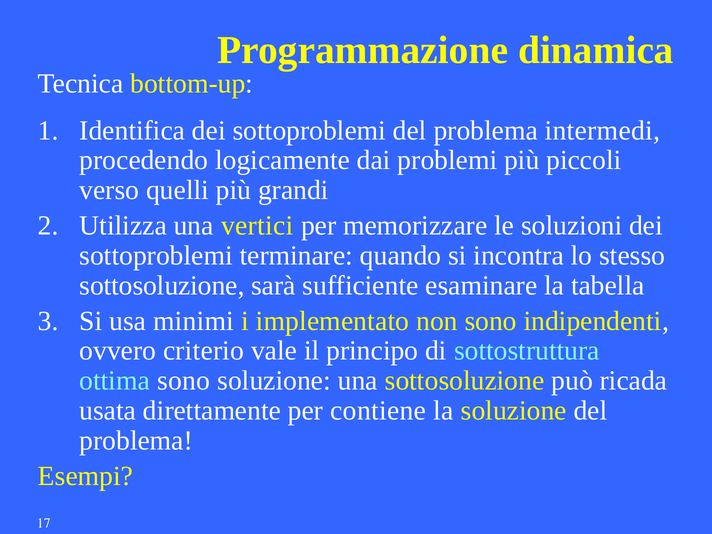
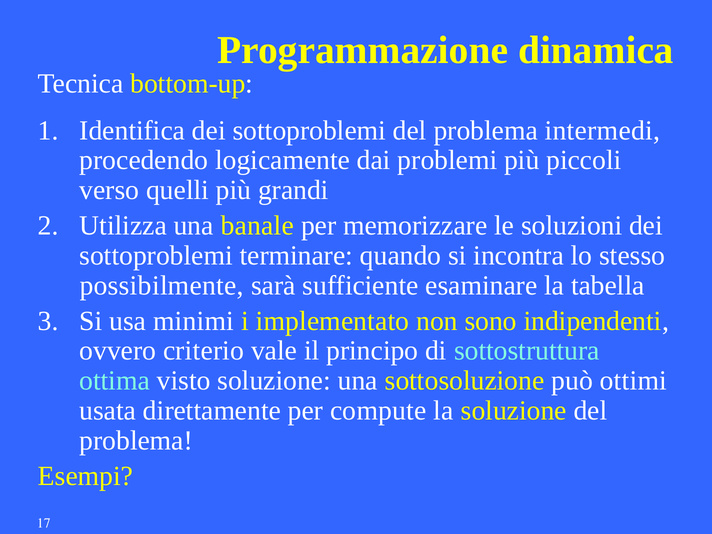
vertici: vertici -> banale
sottosoluzione at (162, 285): sottosoluzione -> possibilmente
ottima sono: sono -> visto
ricada: ricada -> ottimi
contiene: contiene -> compute
